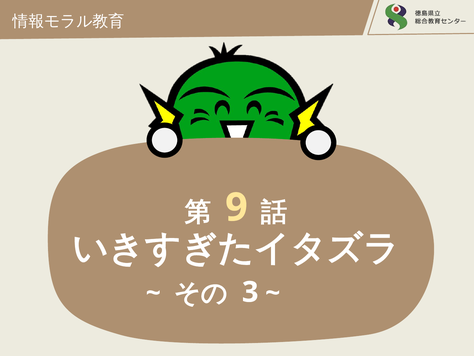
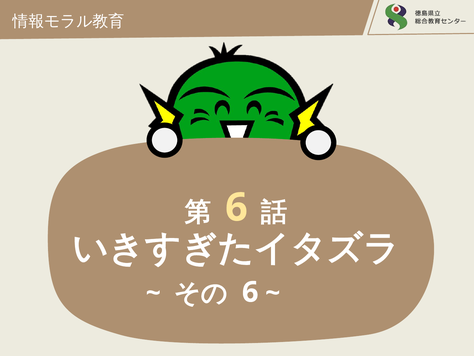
9 at (236, 207): 9 -> 6
3 at (250, 292): 3 -> 6
